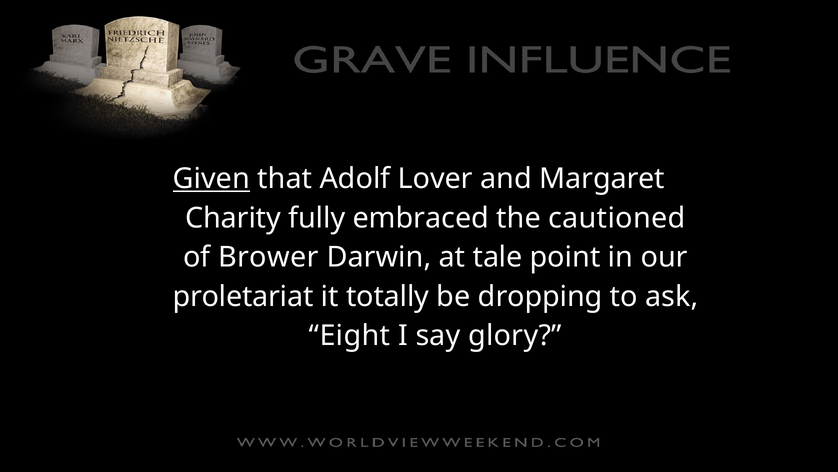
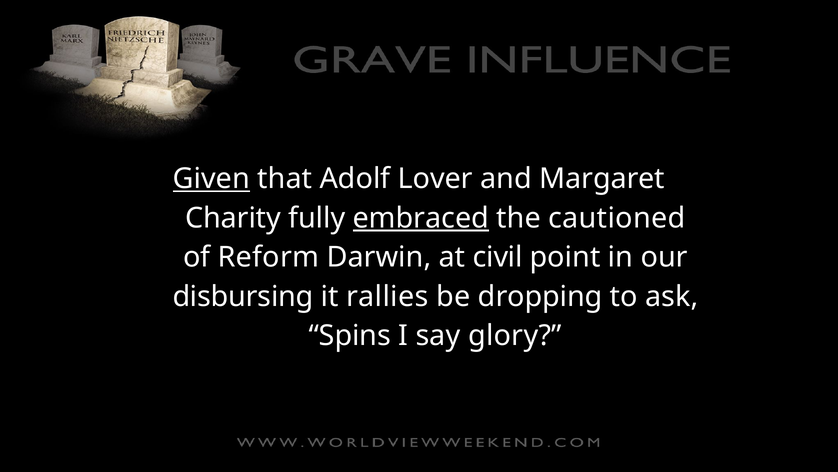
embraced underline: none -> present
Brower: Brower -> Reform
tale: tale -> civil
proletariat: proletariat -> disbursing
totally: totally -> rallies
Eight: Eight -> Spins
